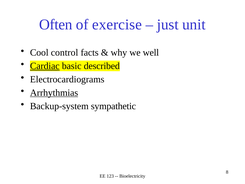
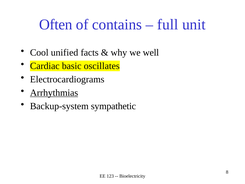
exercise: exercise -> contains
just: just -> full
control: control -> unified
Cardiac underline: present -> none
described: described -> oscillates
